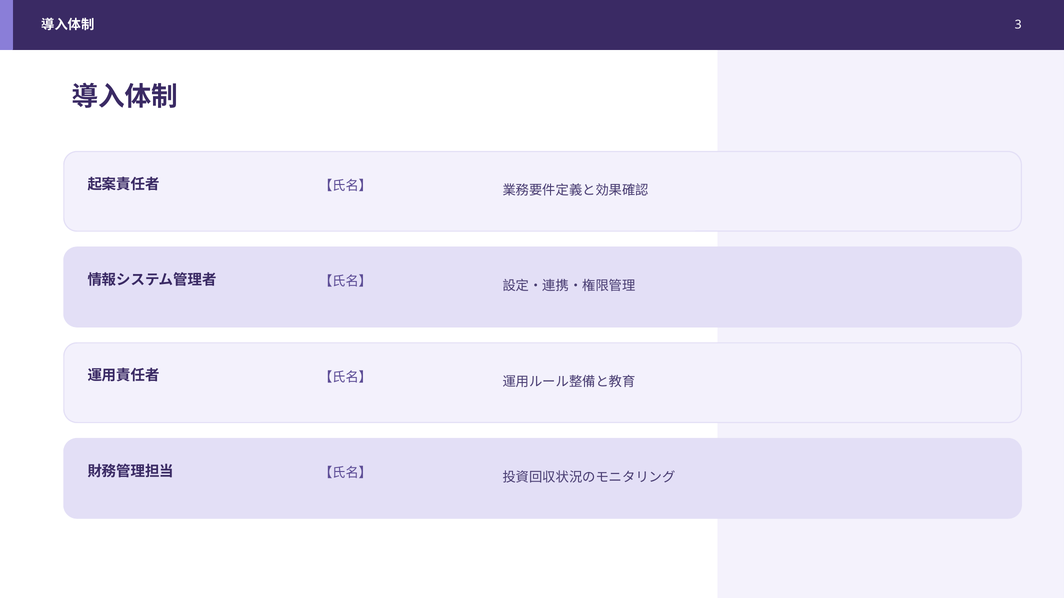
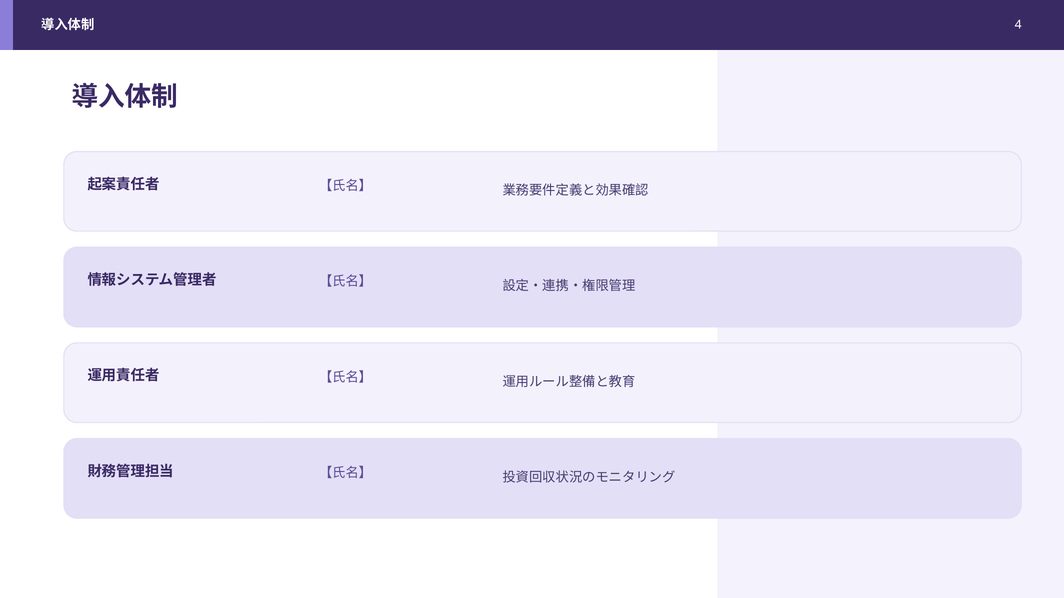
3: 3 -> 4
